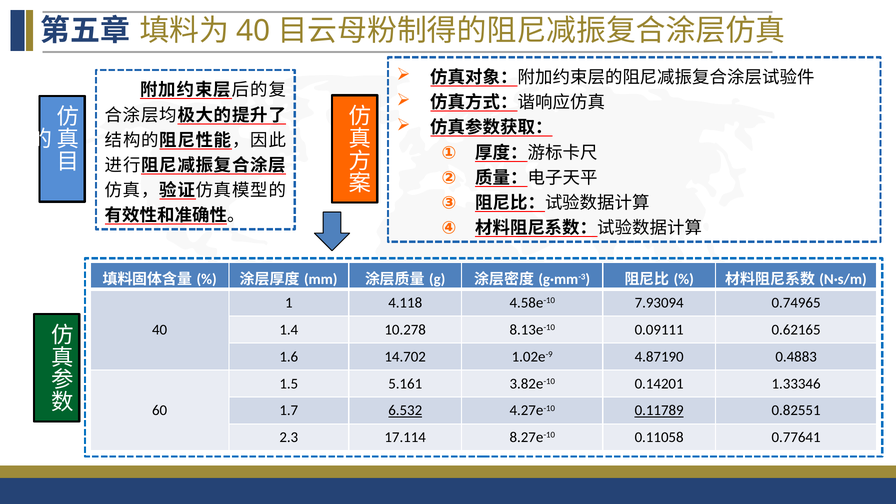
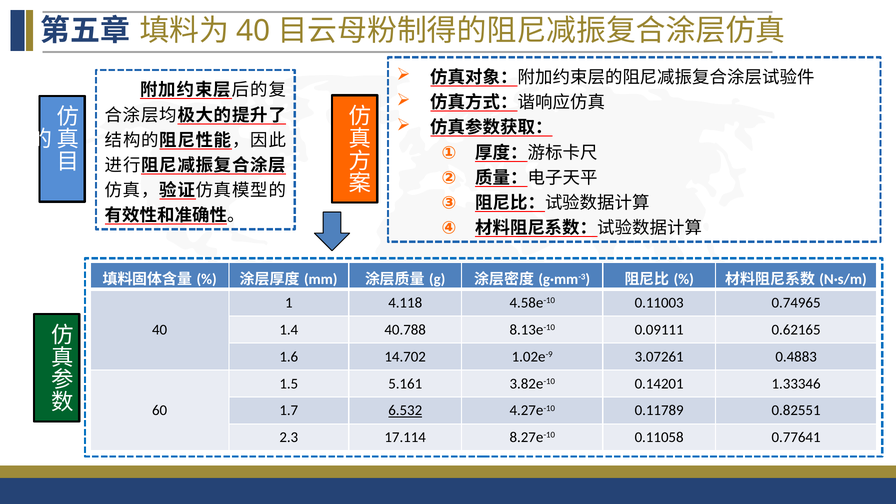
7.93094: 7.93094 -> 0.11003
10.278: 10.278 -> 40.788
4.87190: 4.87190 -> 3.07261
0.11789 underline: present -> none
